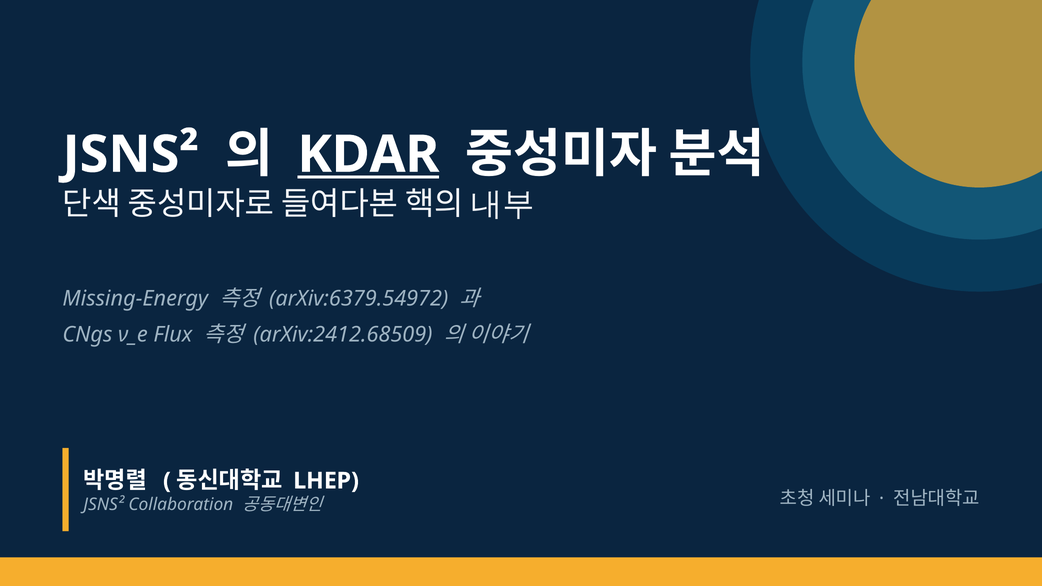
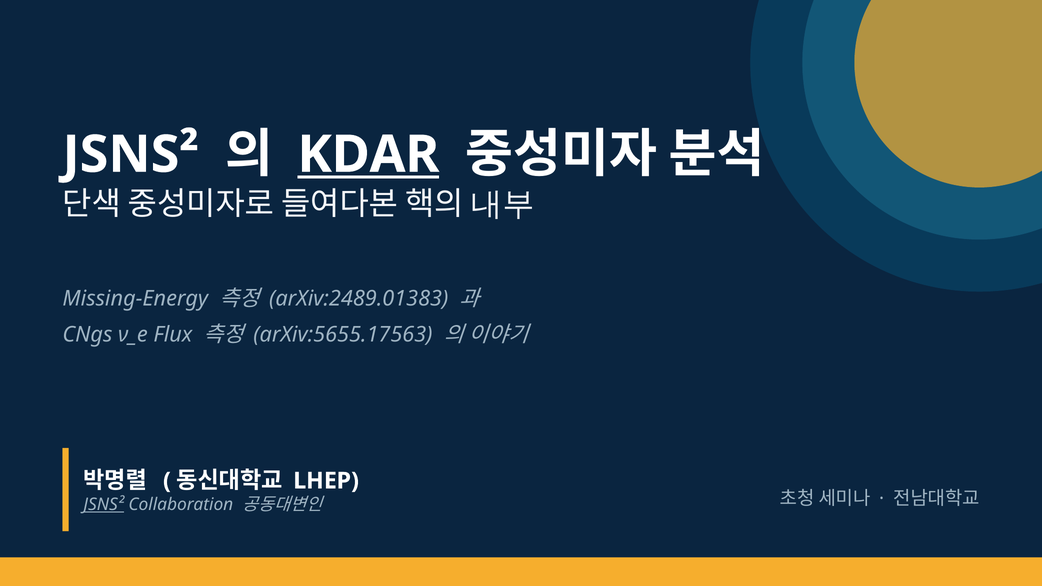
arXiv:6379.54972: arXiv:6379.54972 -> arXiv:2489.01383
arXiv:2412.68509: arXiv:2412.68509 -> arXiv:5655.17563
JSNS² at (104, 505) underline: none -> present
